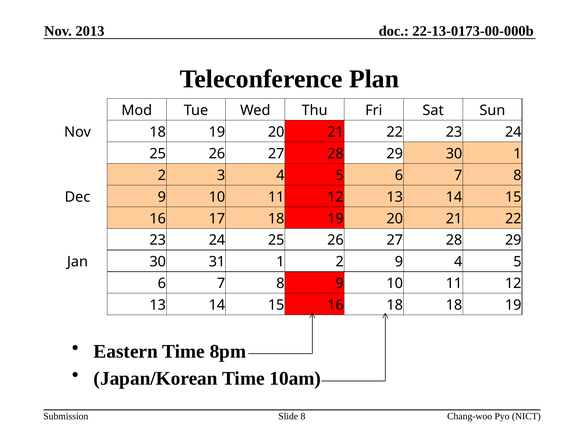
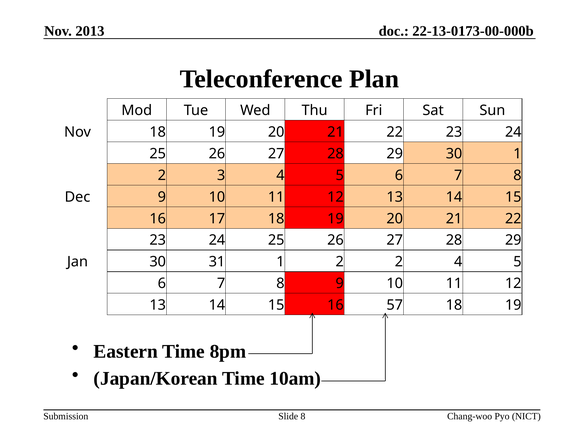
2 9: 9 -> 2
16 18: 18 -> 57
